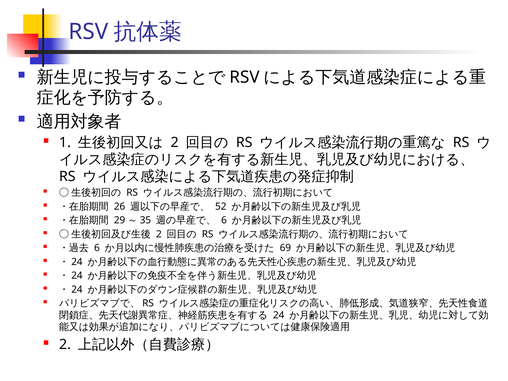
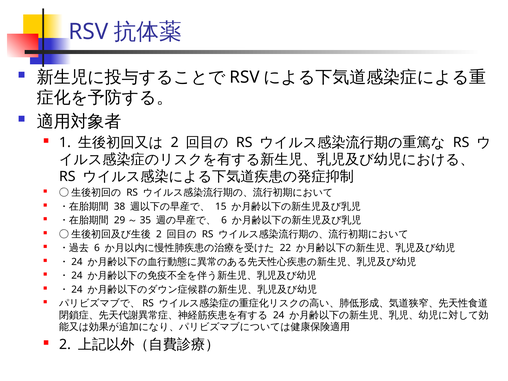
26: 26 -> 38
52: 52 -> 15
69: 69 -> 22
